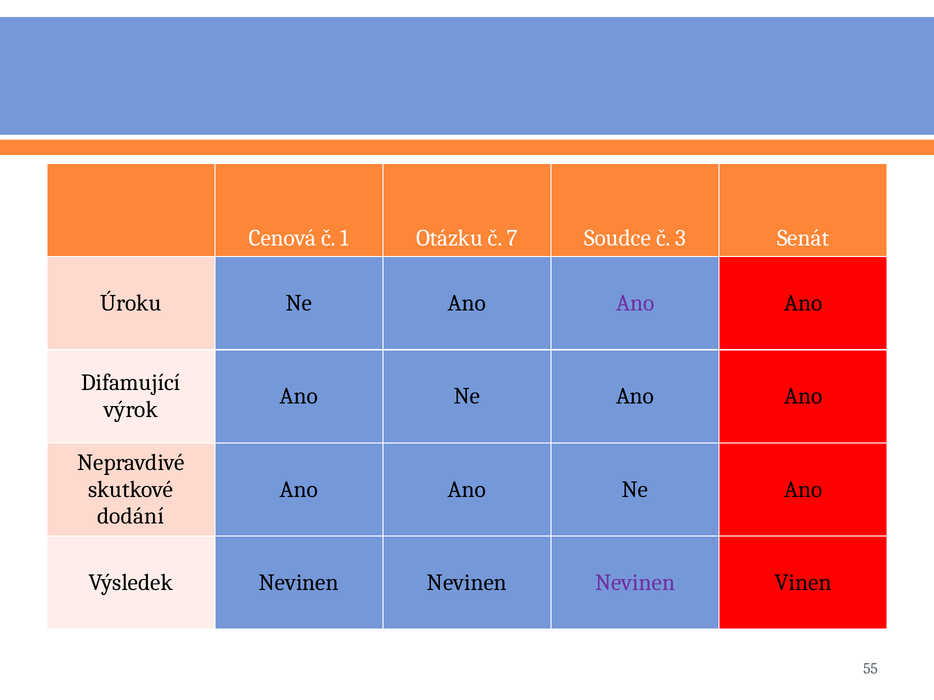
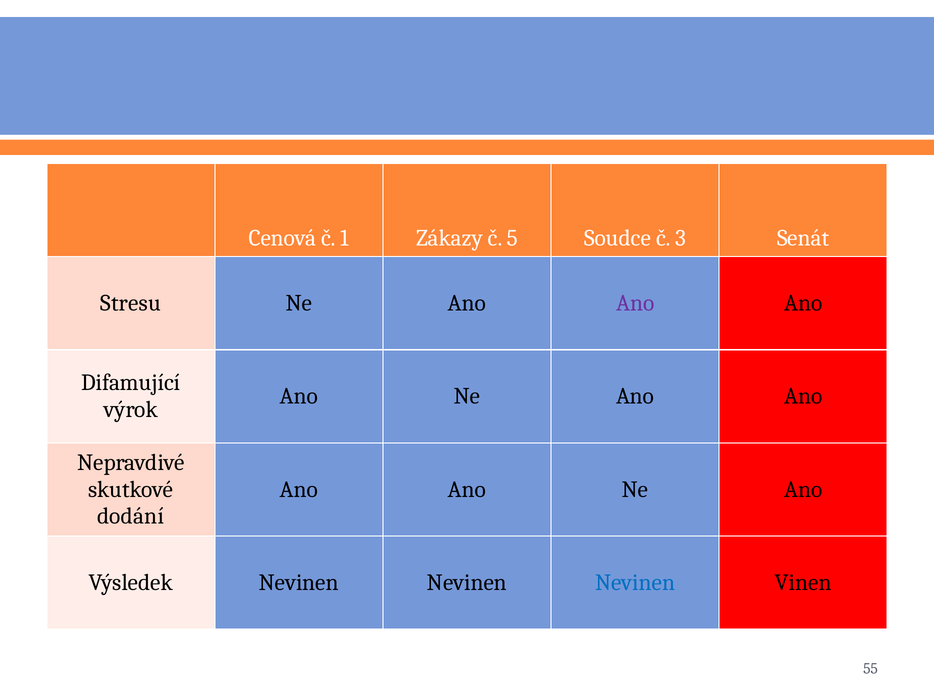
Otázku: Otázku -> Zákazy
7: 7 -> 5
Úroku: Úroku -> Stresu
Nevinen at (635, 583) colour: purple -> blue
